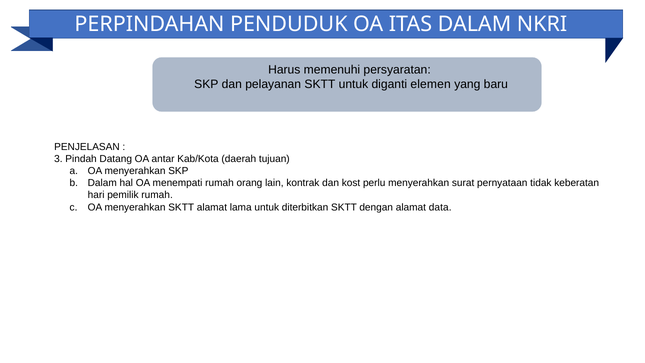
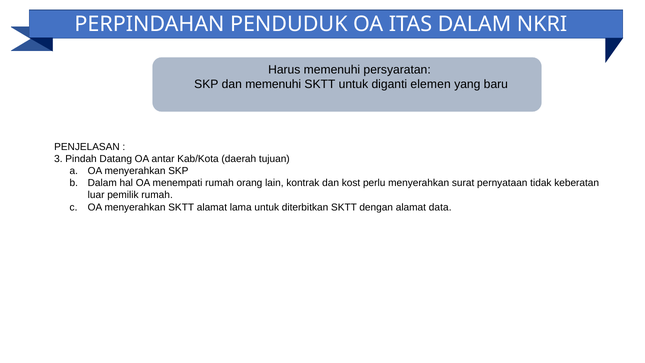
dan pelayanan: pelayanan -> memenuhi
hari: hari -> luar
